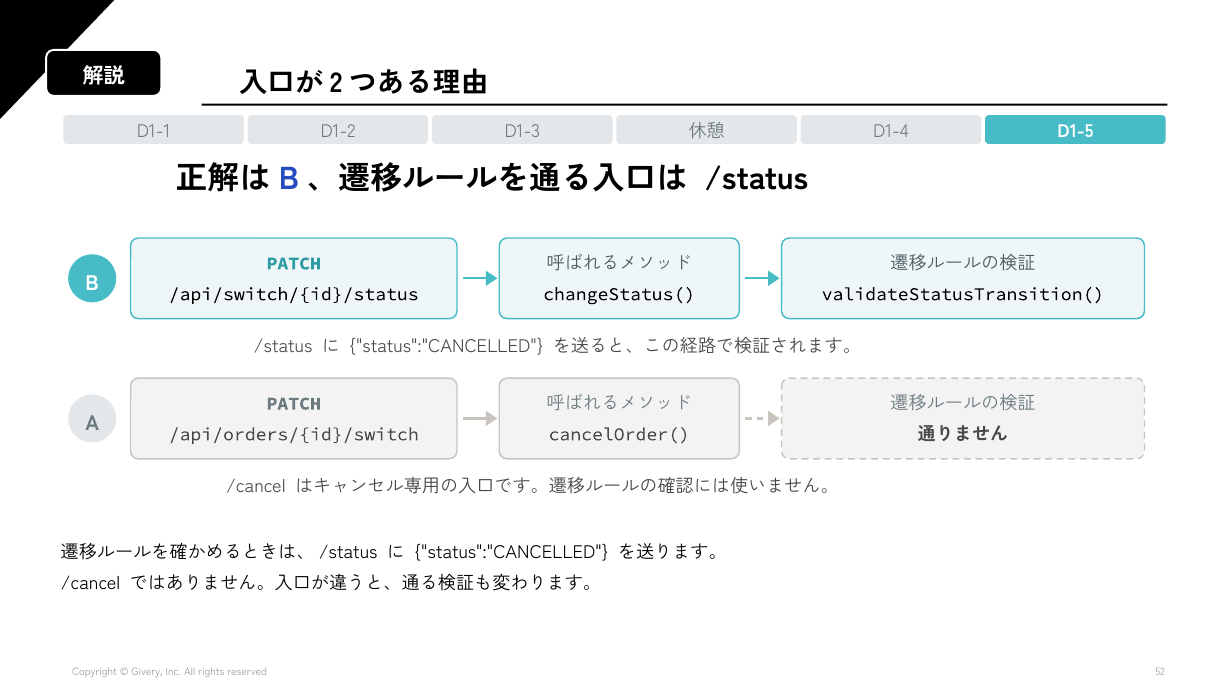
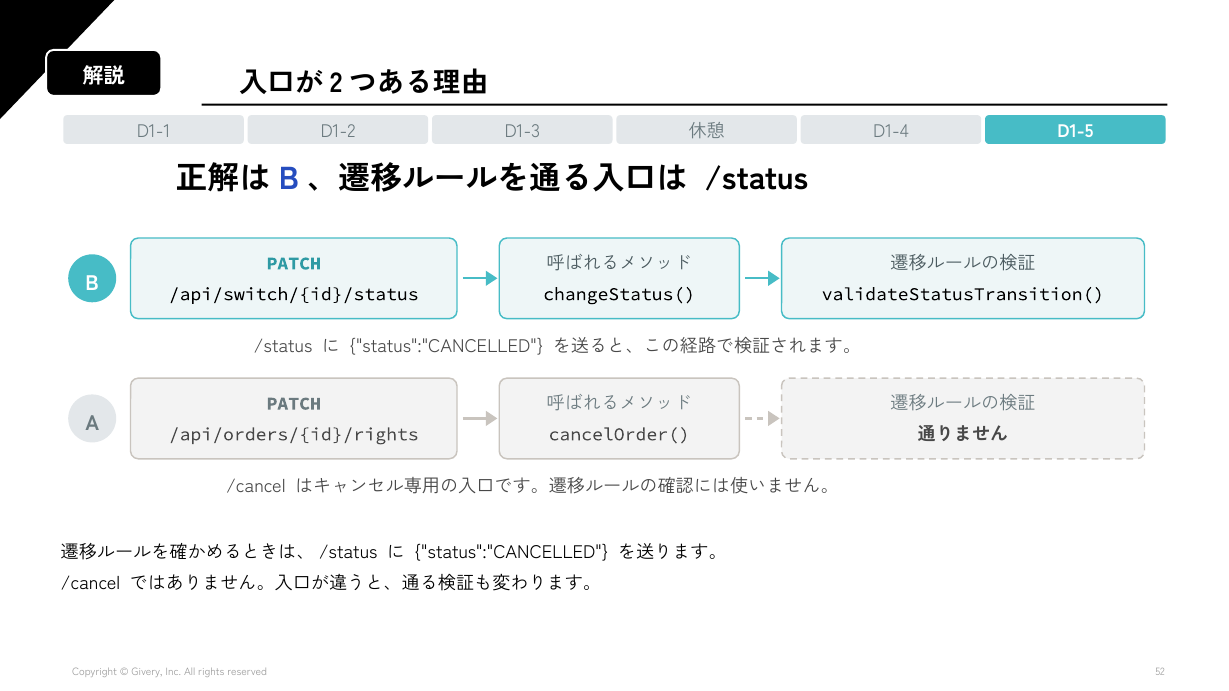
/api/orders/{id}/switch: /api/orders/{id}/switch -> /api/orders/{id}/rights
